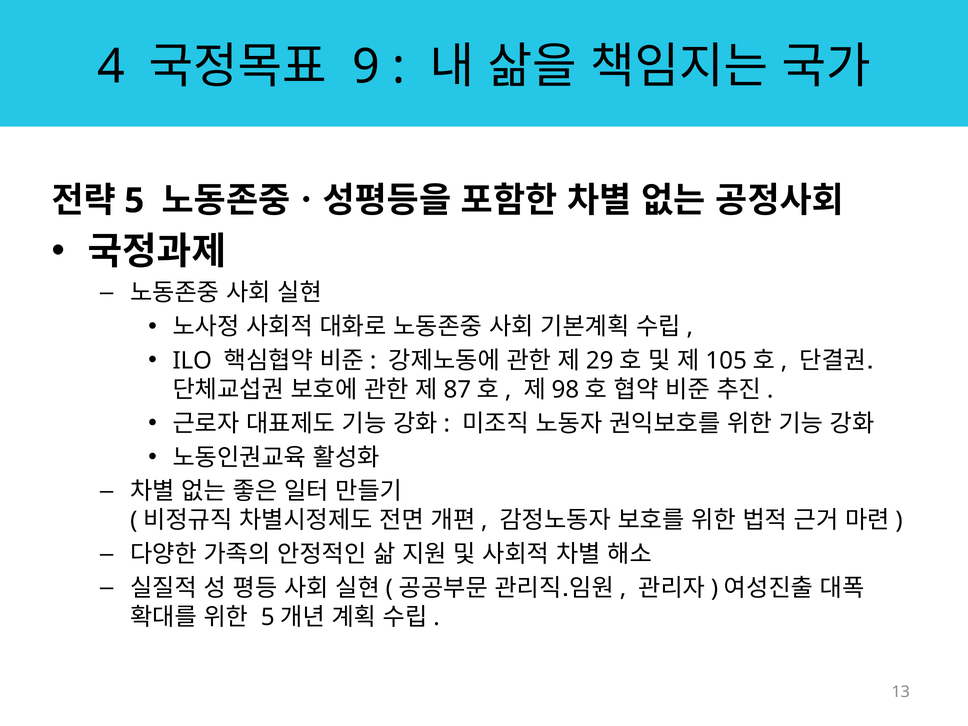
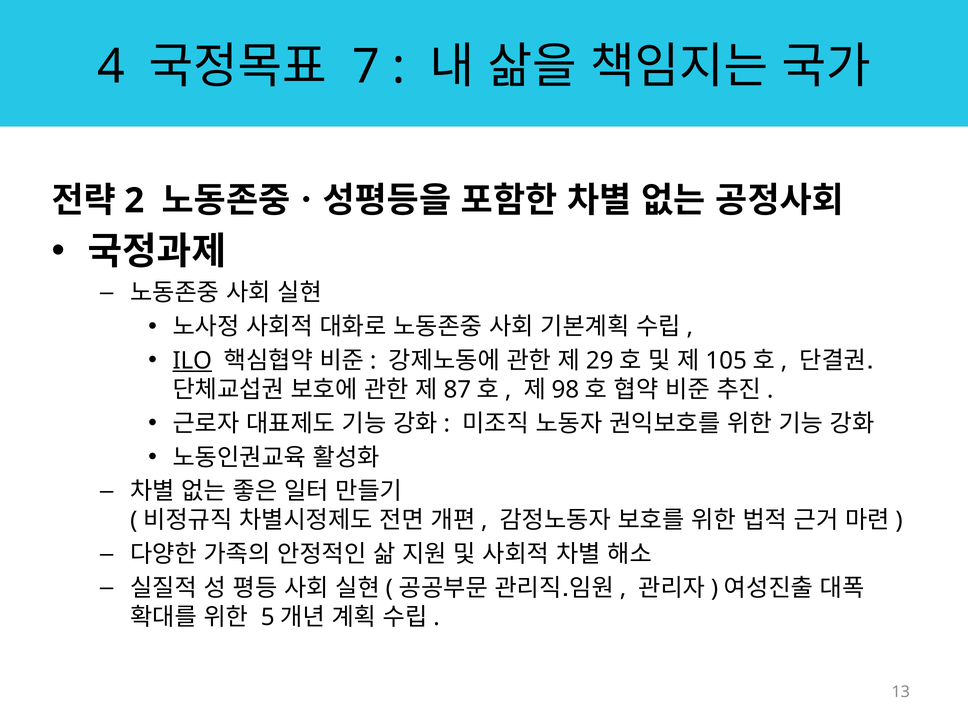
9: 9 -> 7
5: 5 -> 2
ILO underline: none -> present
